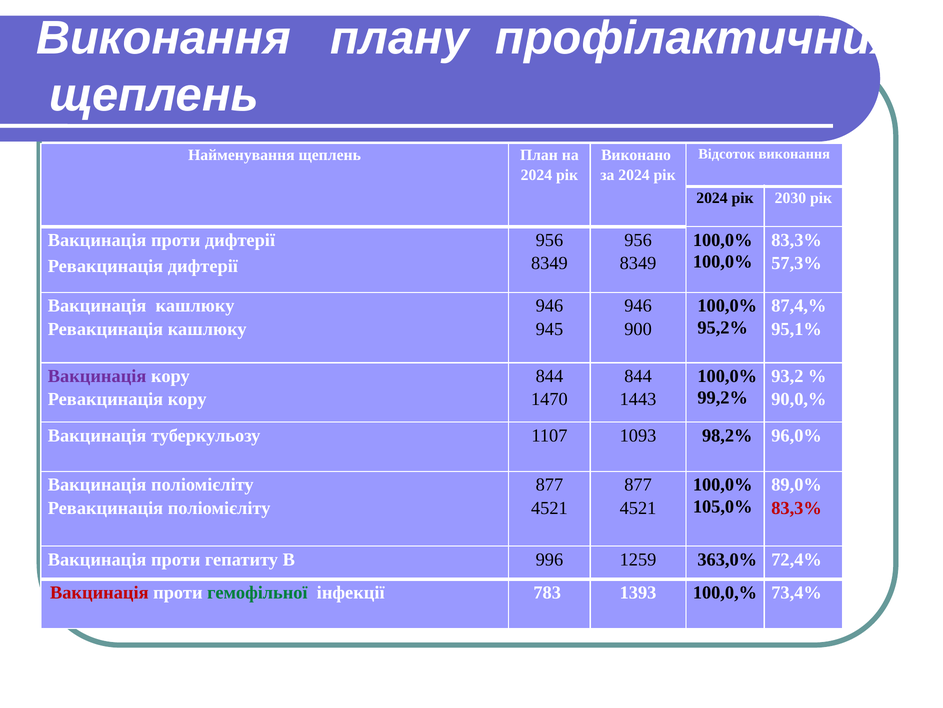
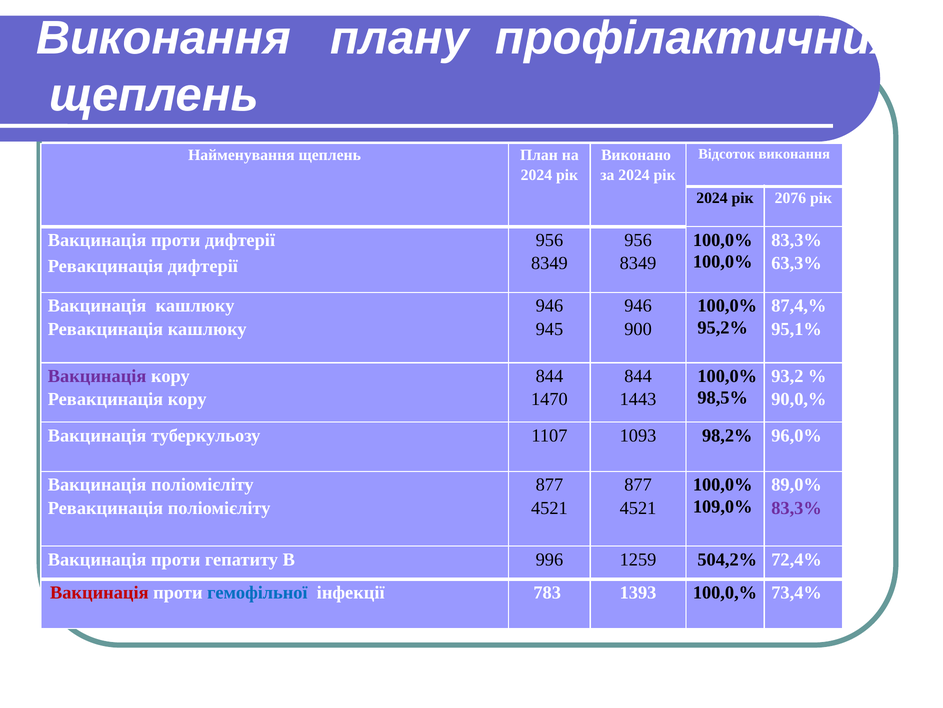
2030: 2030 -> 2076
57,3%: 57,3% -> 63,3%
99,2%: 99,2% -> 98,5%
105,0%: 105,0% -> 109,0%
83,3% at (797, 508) colour: red -> purple
363,0%: 363,0% -> 504,2%
гемофільної colour: green -> blue
